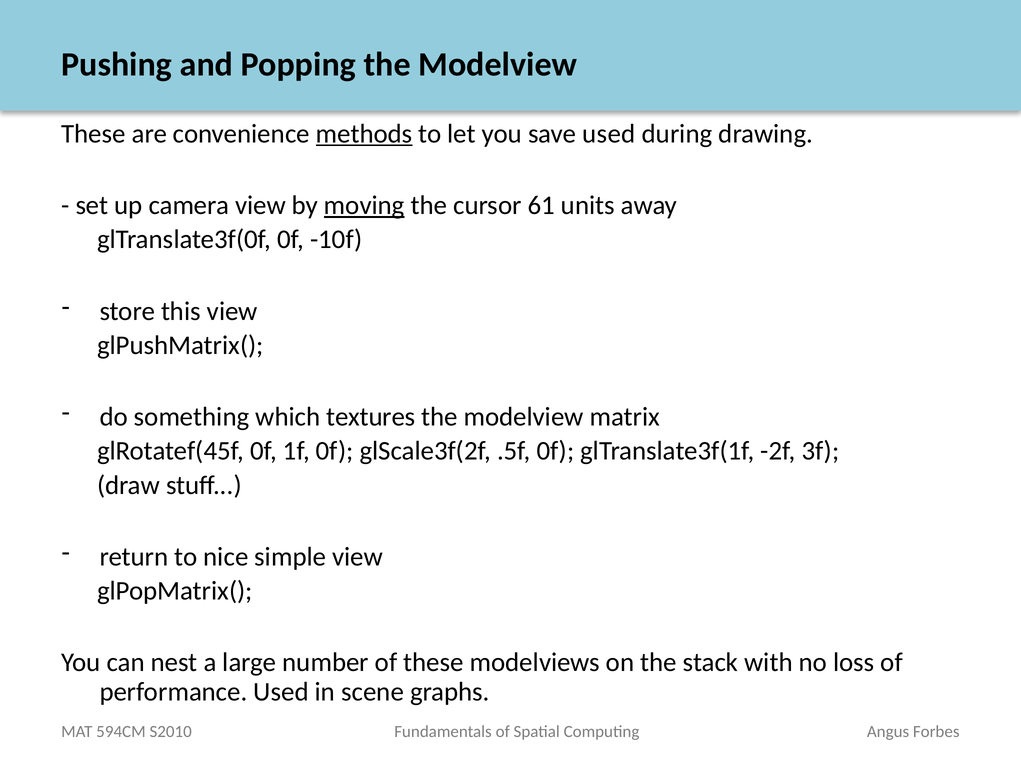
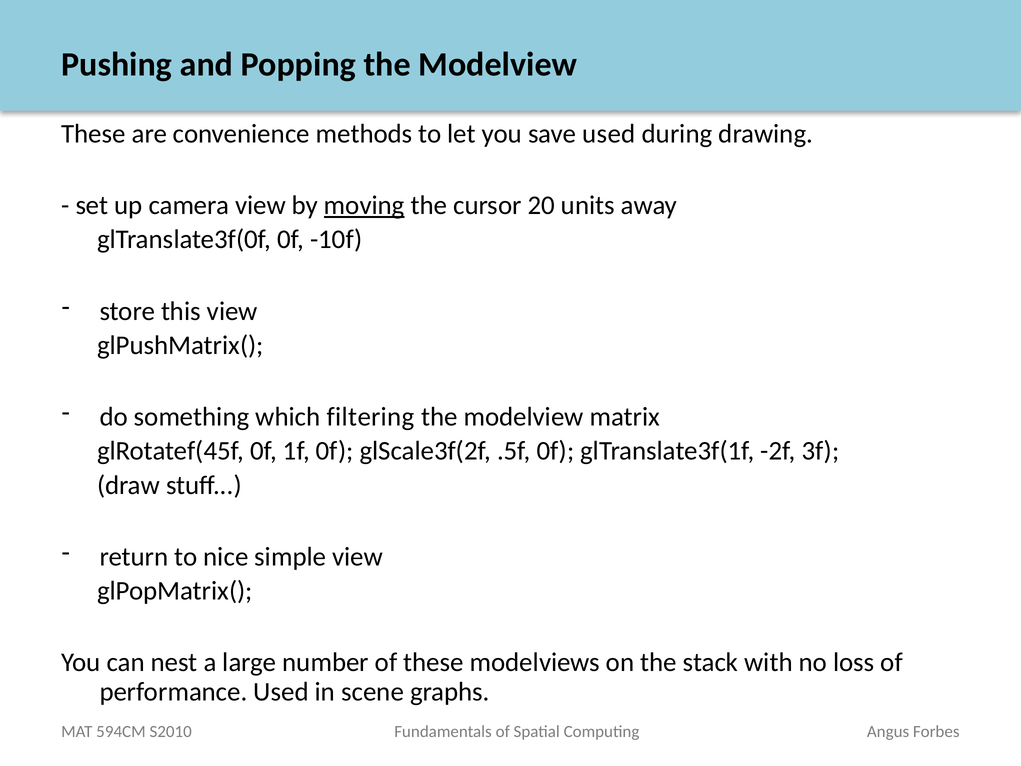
methods underline: present -> none
61: 61 -> 20
textures: textures -> filtering
